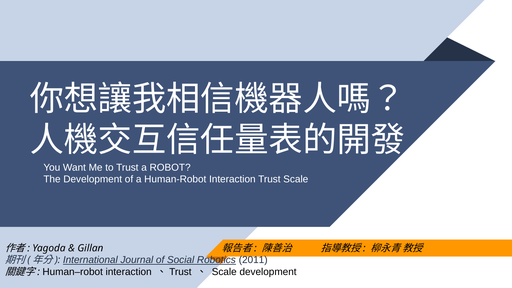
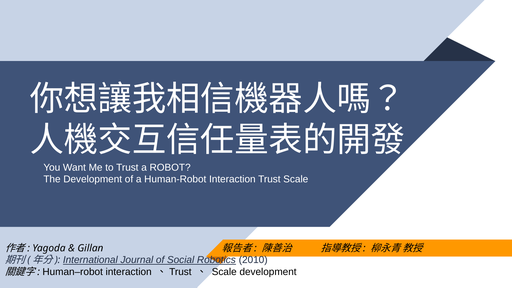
2011: 2011 -> 2010
